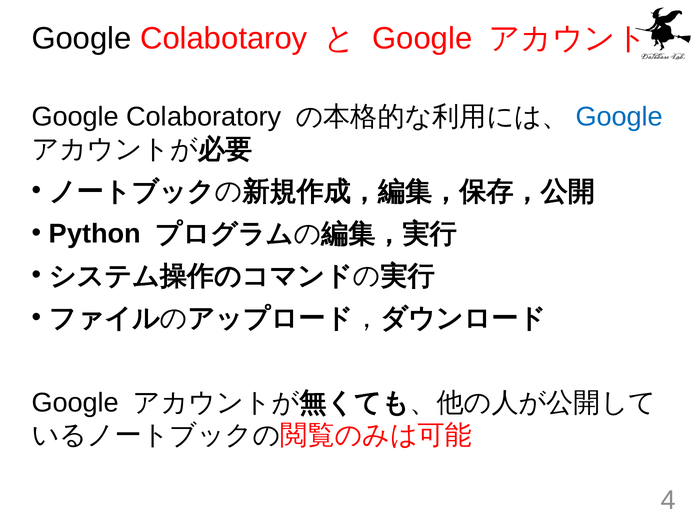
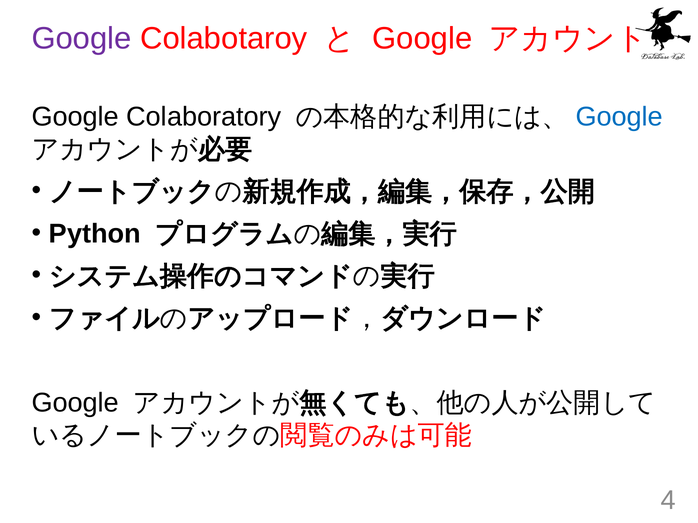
Google at (82, 39) colour: black -> purple
